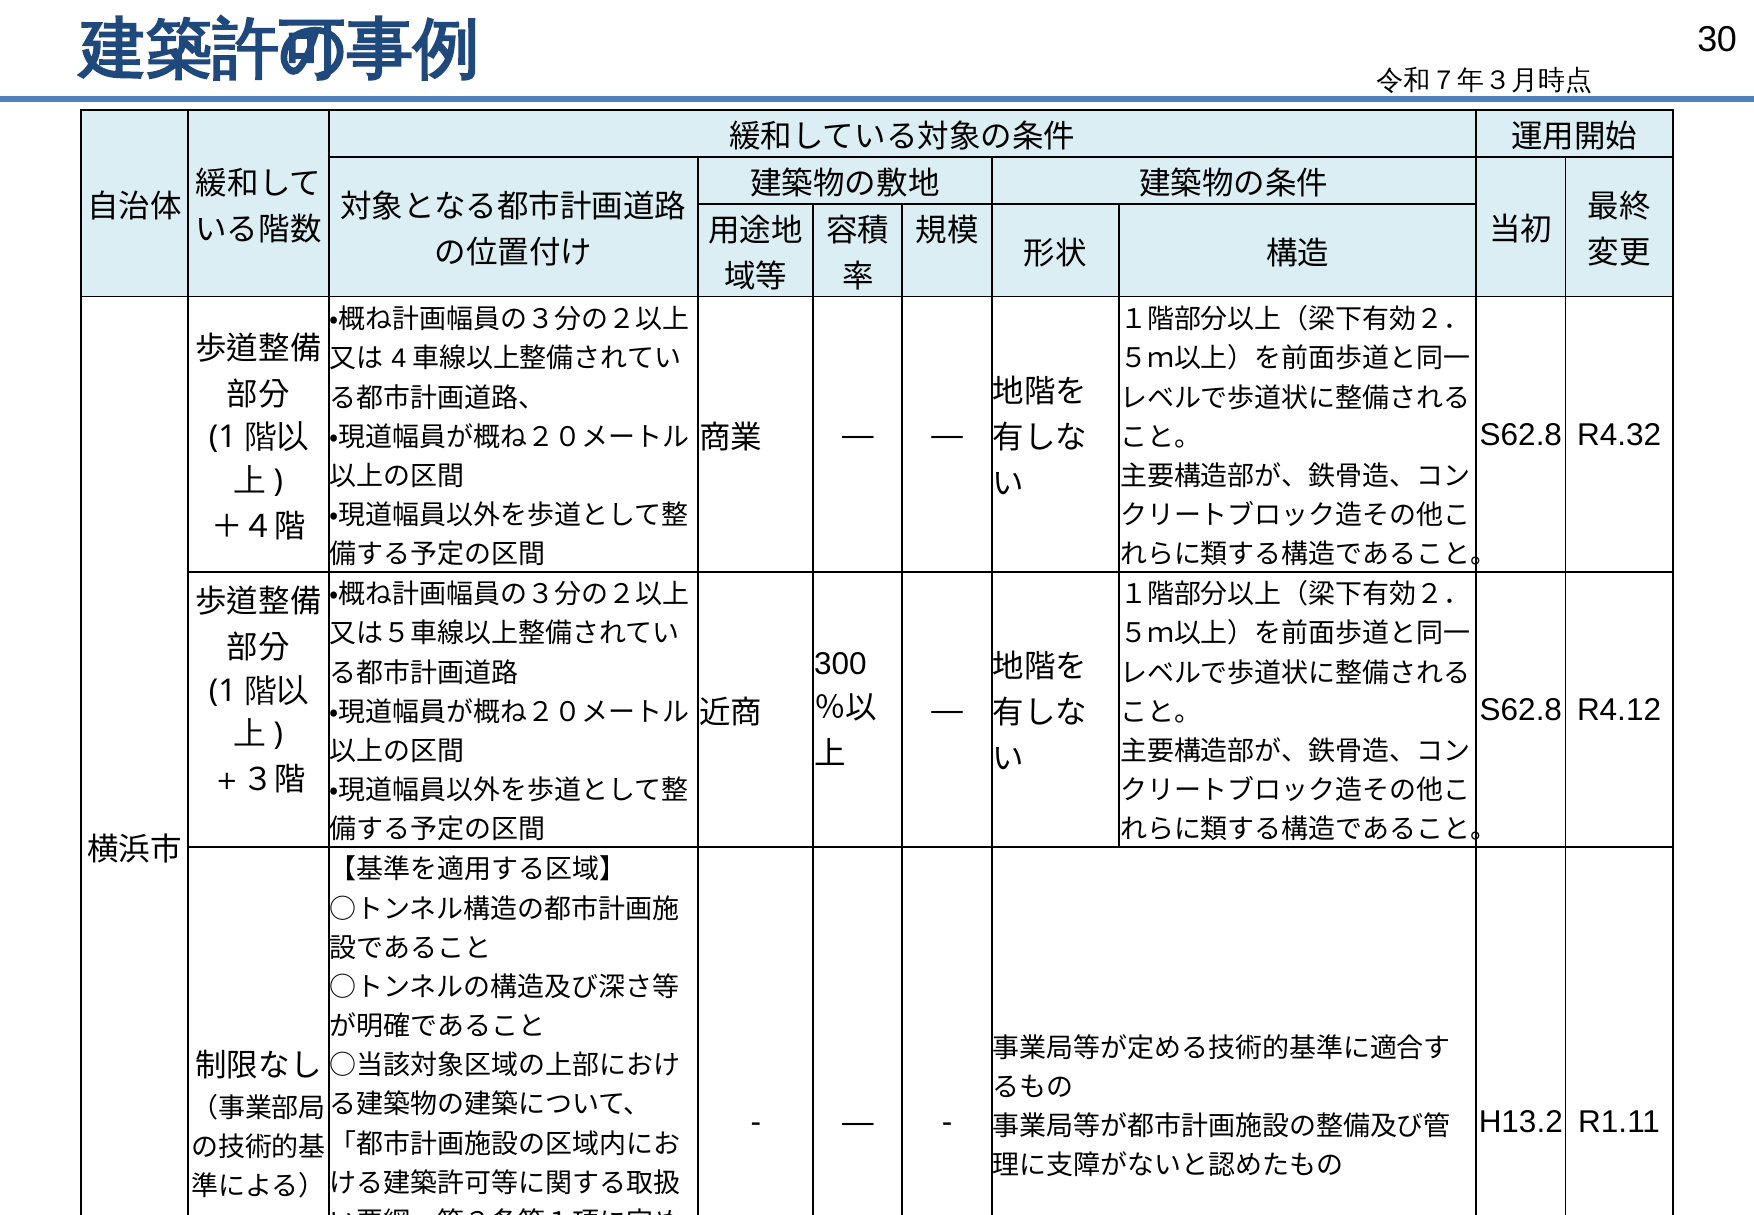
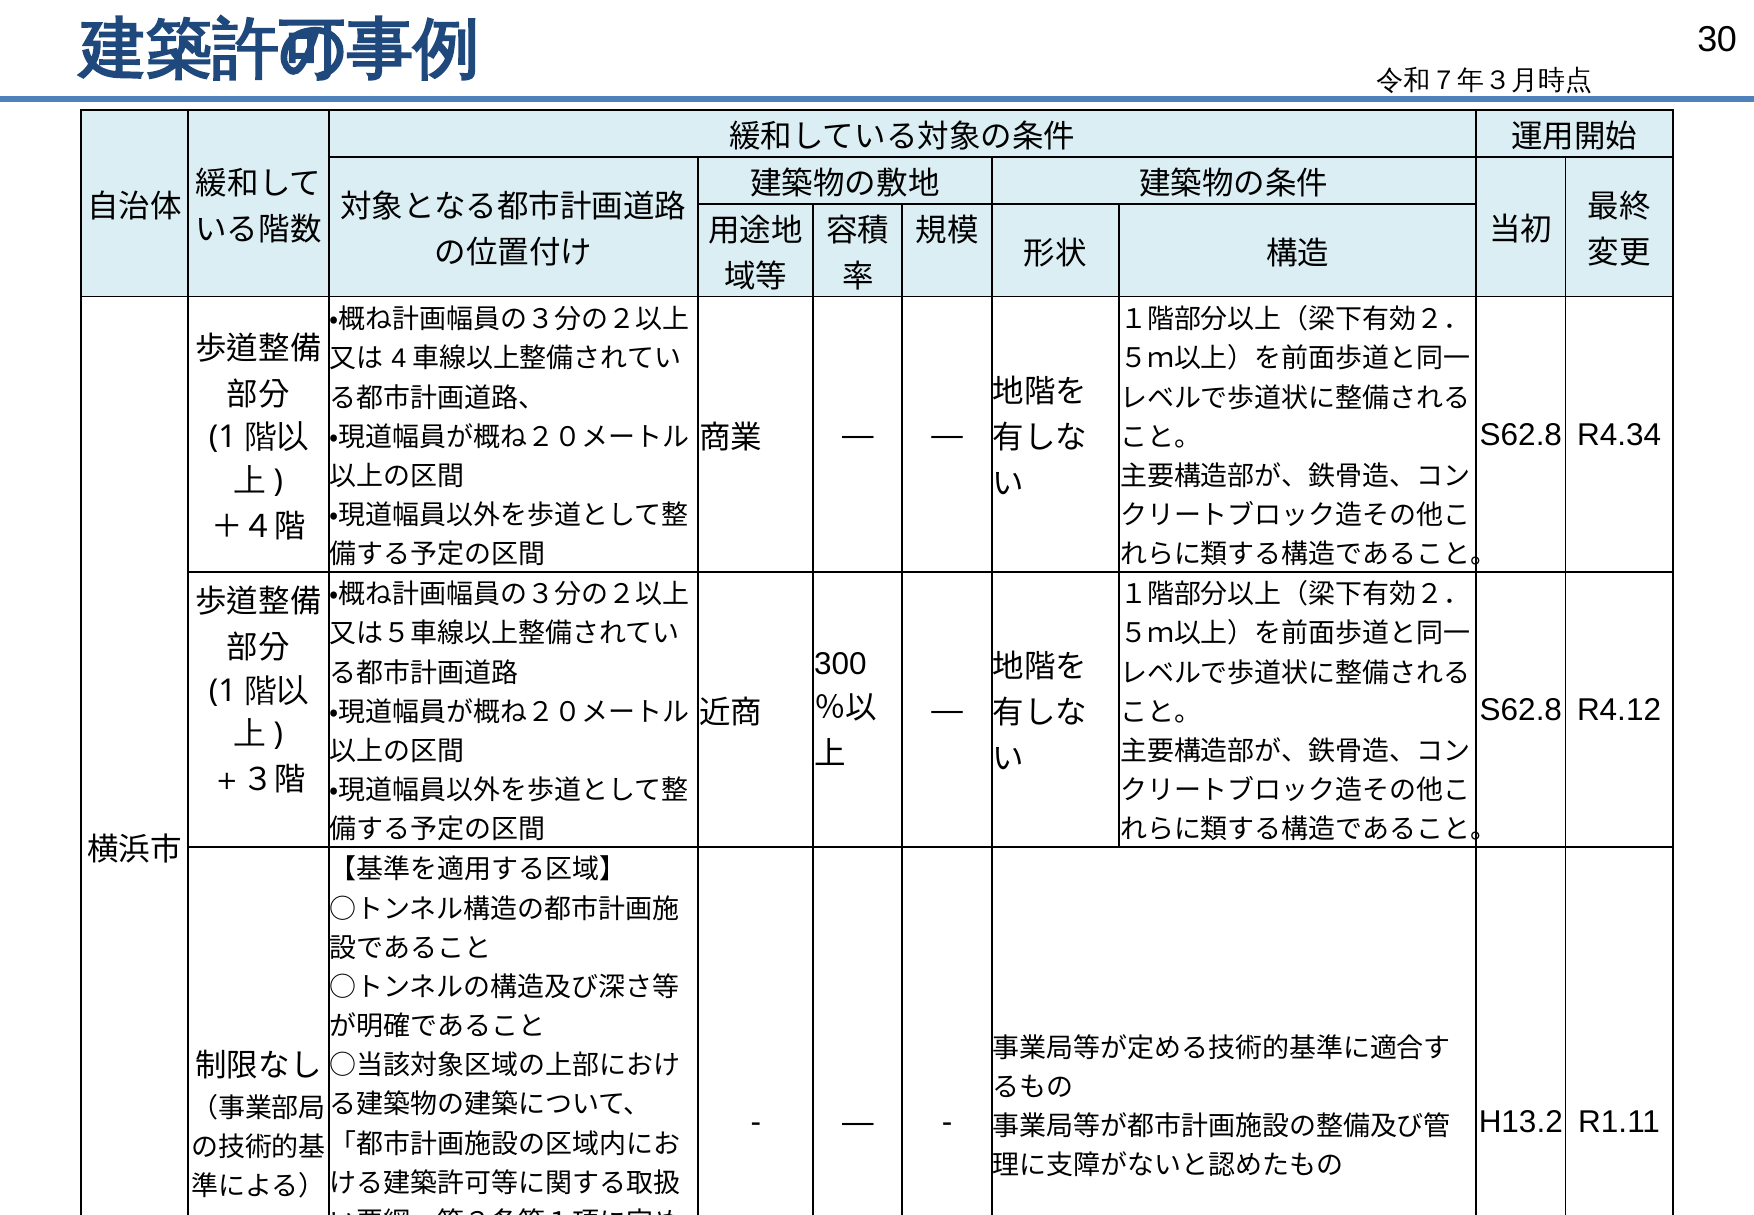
R4.32: R4.32 -> R4.34
